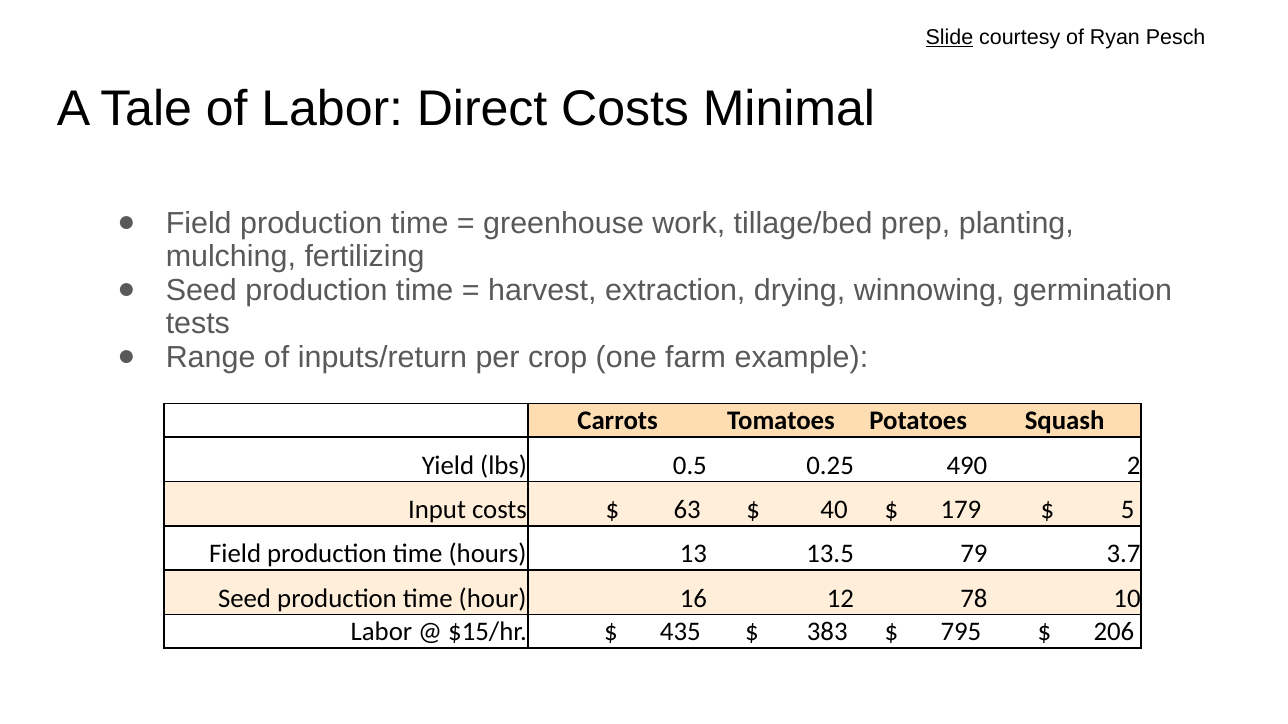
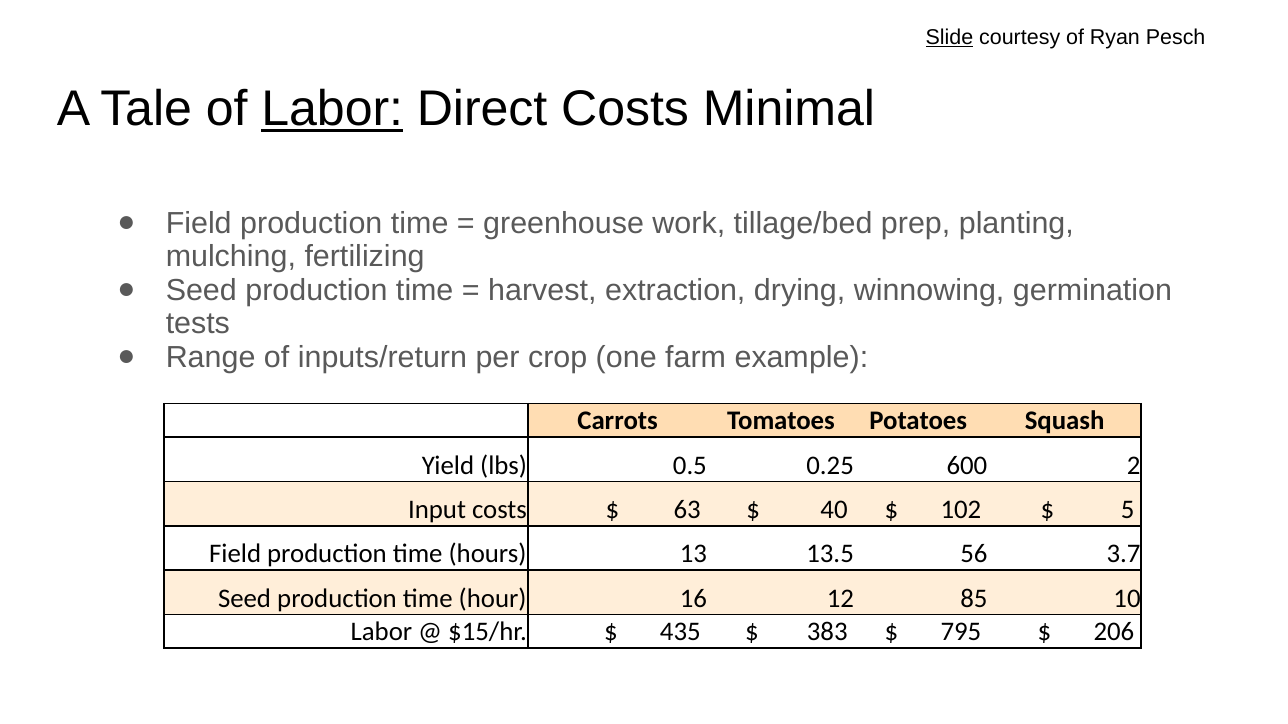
Labor at (332, 109) underline: none -> present
490: 490 -> 600
179: 179 -> 102
79: 79 -> 56
78: 78 -> 85
